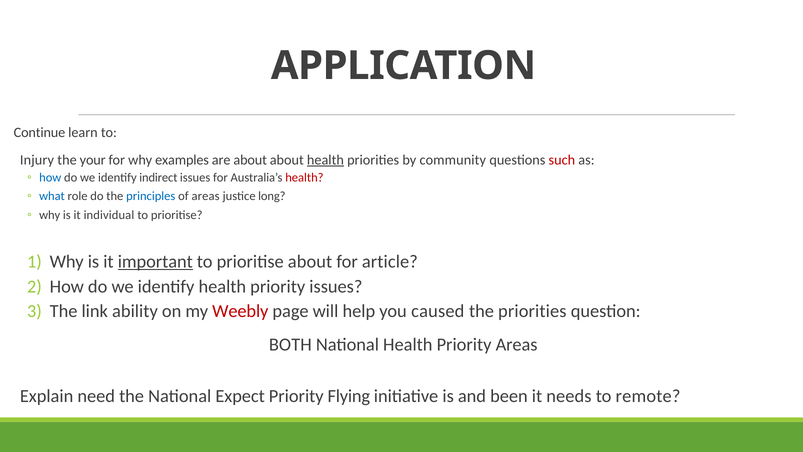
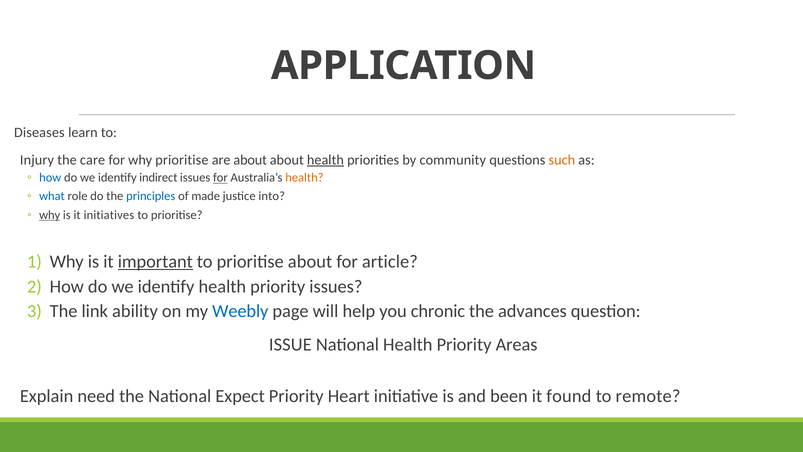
Continue: Continue -> Diseases
your: your -> care
why examples: examples -> prioritise
such colour: red -> orange
for at (220, 178) underline: none -> present
health at (304, 178) colour: red -> orange
of areas: areas -> made
long: long -> into
why at (50, 215) underline: none -> present
individual: individual -> initiatives
Weebly colour: red -> blue
caused: caused -> chronic
the priorities: priorities -> advances
BOTH: BOTH -> ISSUE
Flying: Flying -> Heart
needs: needs -> found
